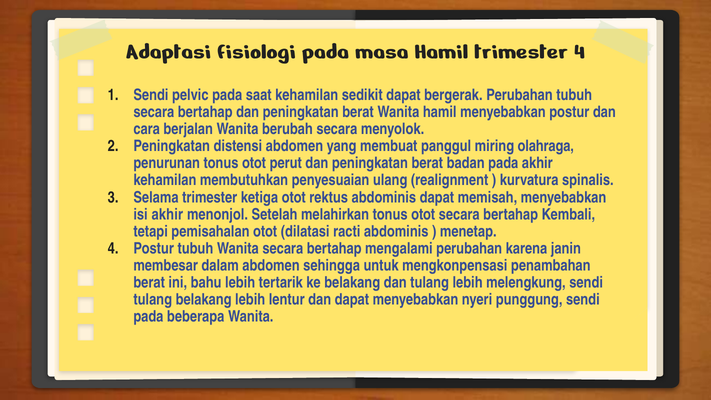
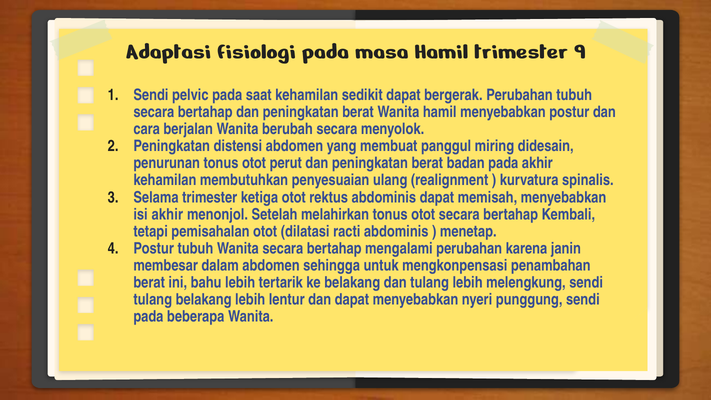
trimester 4: 4 -> 9
olahraga: olahraga -> didesain
